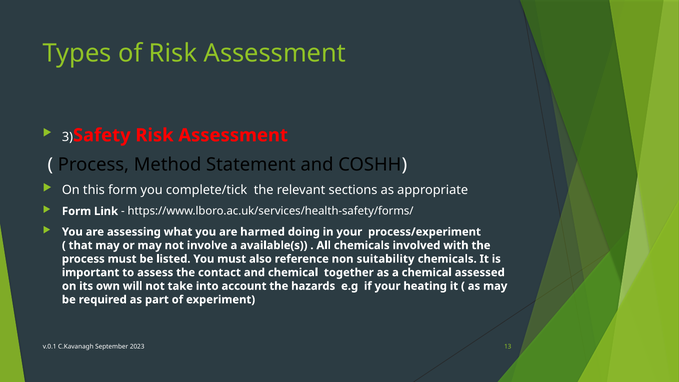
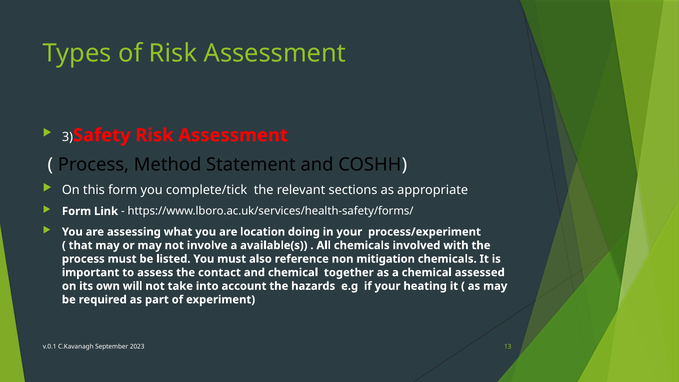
harmed: harmed -> location
suitability: suitability -> mitigation
